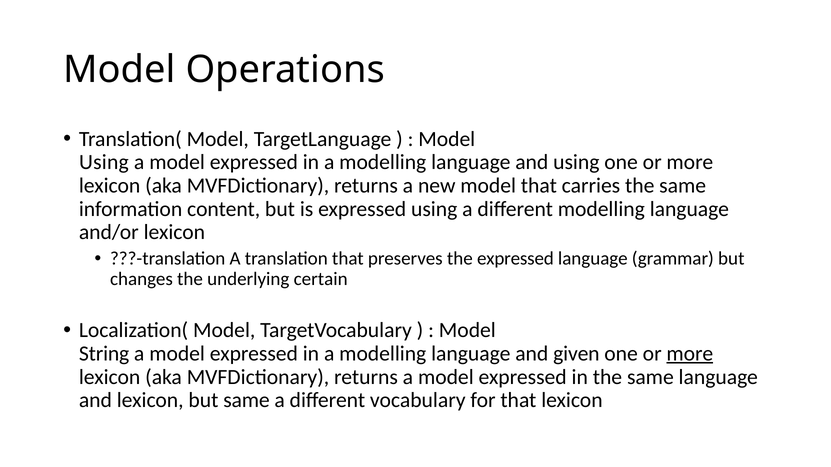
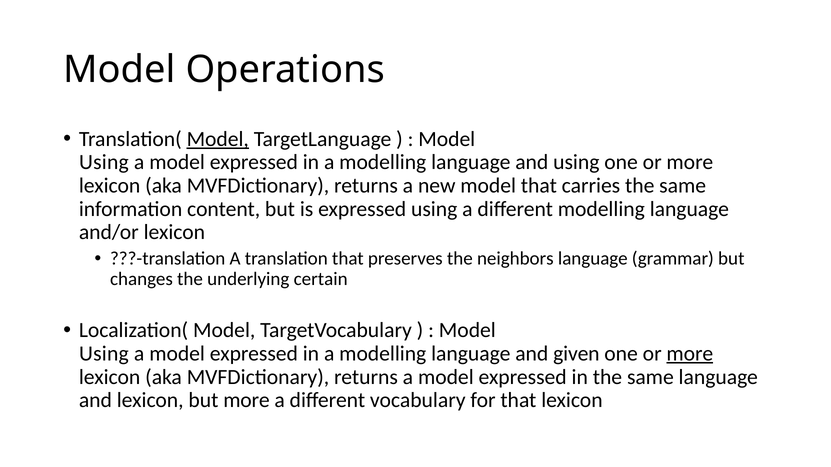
Model at (218, 139) underline: none -> present
the expressed: expressed -> neighbors
String at (104, 354): String -> Using
but same: same -> more
